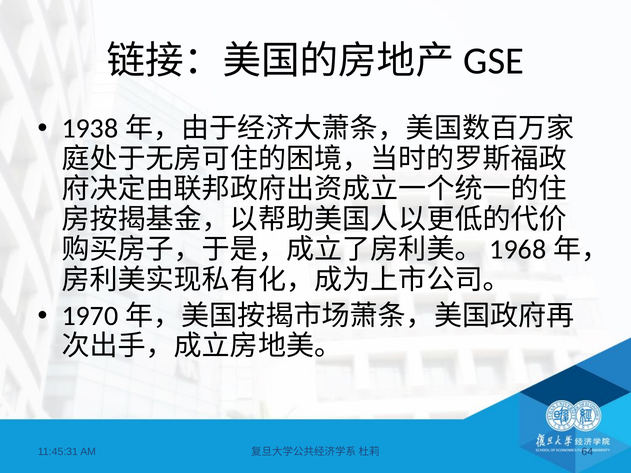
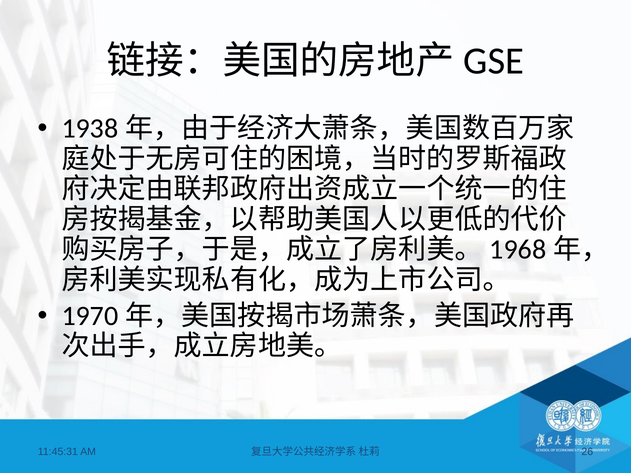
64: 64 -> 26
